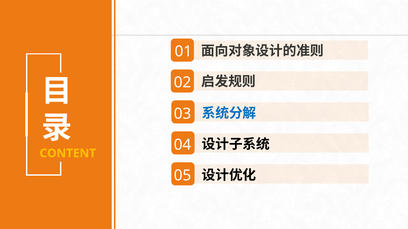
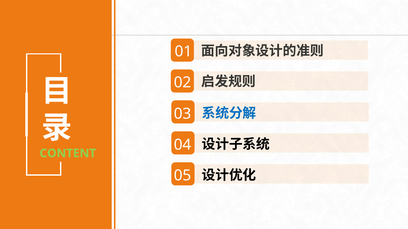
CONTENT colour: yellow -> light green
